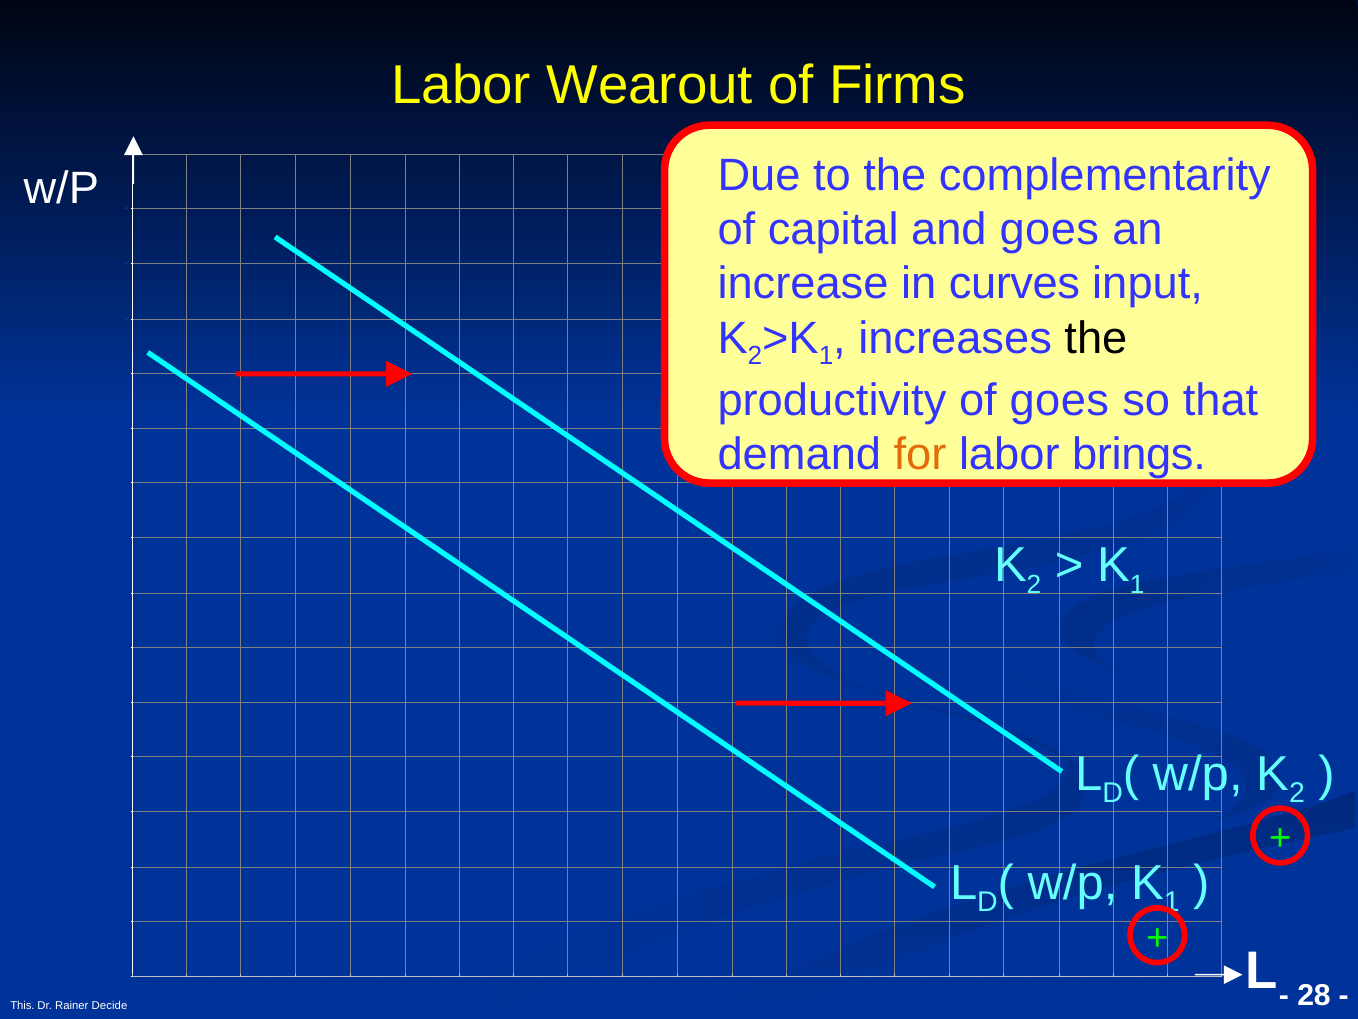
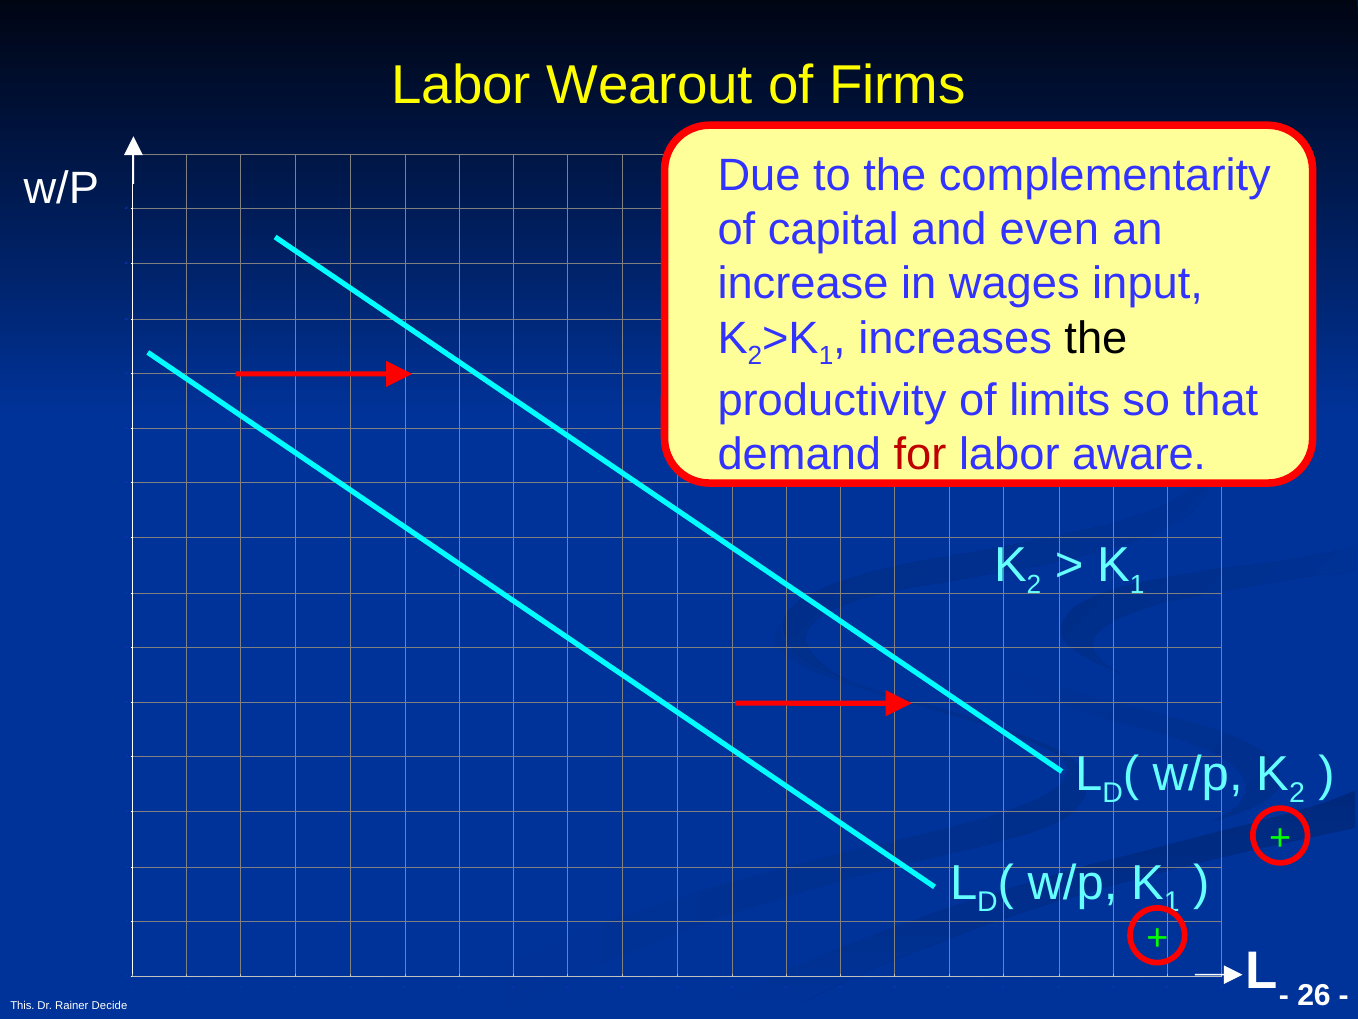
and goes: goes -> even
curves: curves -> wages
of goes: goes -> limits
for colour: orange -> red
brings: brings -> aware
28 at (1314, 995): 28 -> 26
